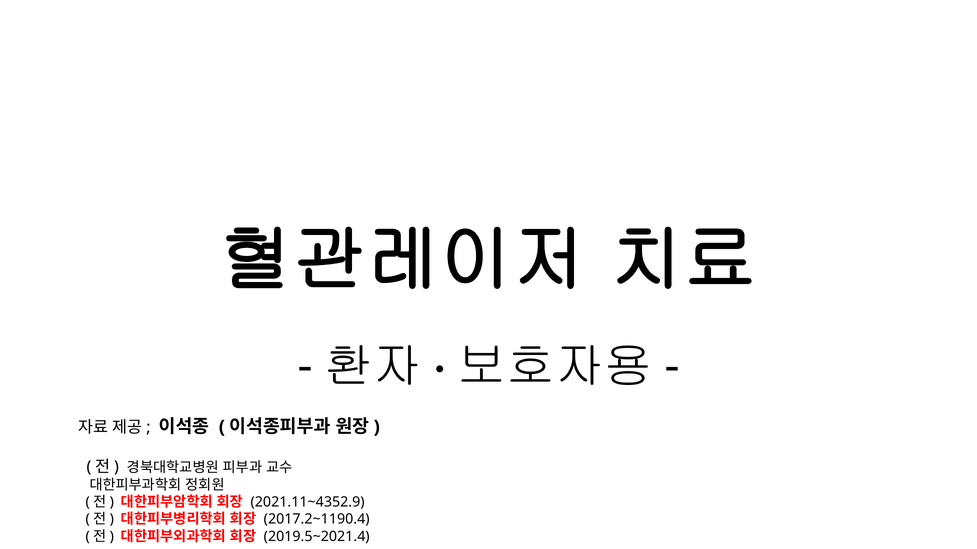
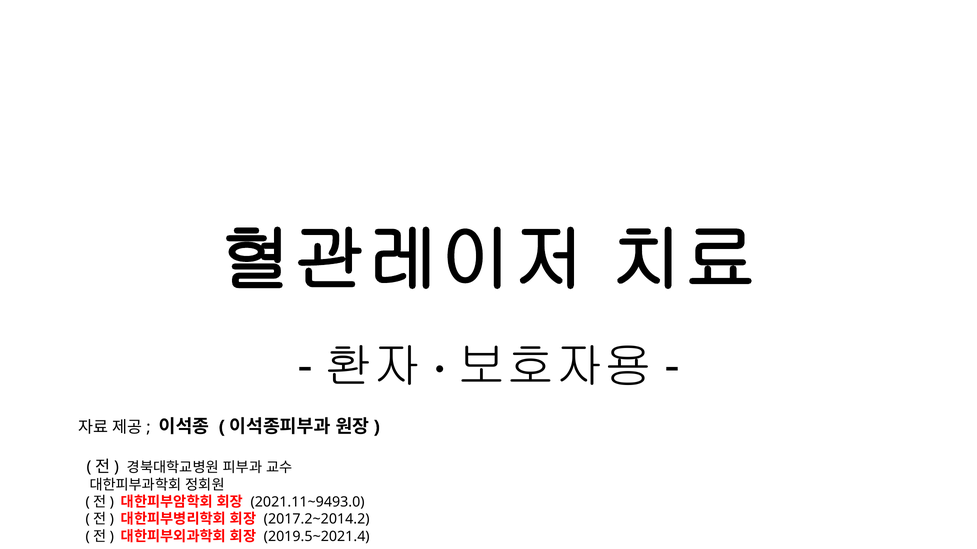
2021.11~4352.9: 2021.11~4352.9 -> 2021.11~9493.0
2017.2~1190.4: 2017.2~1190.4 -> 2017.2~2014.2
